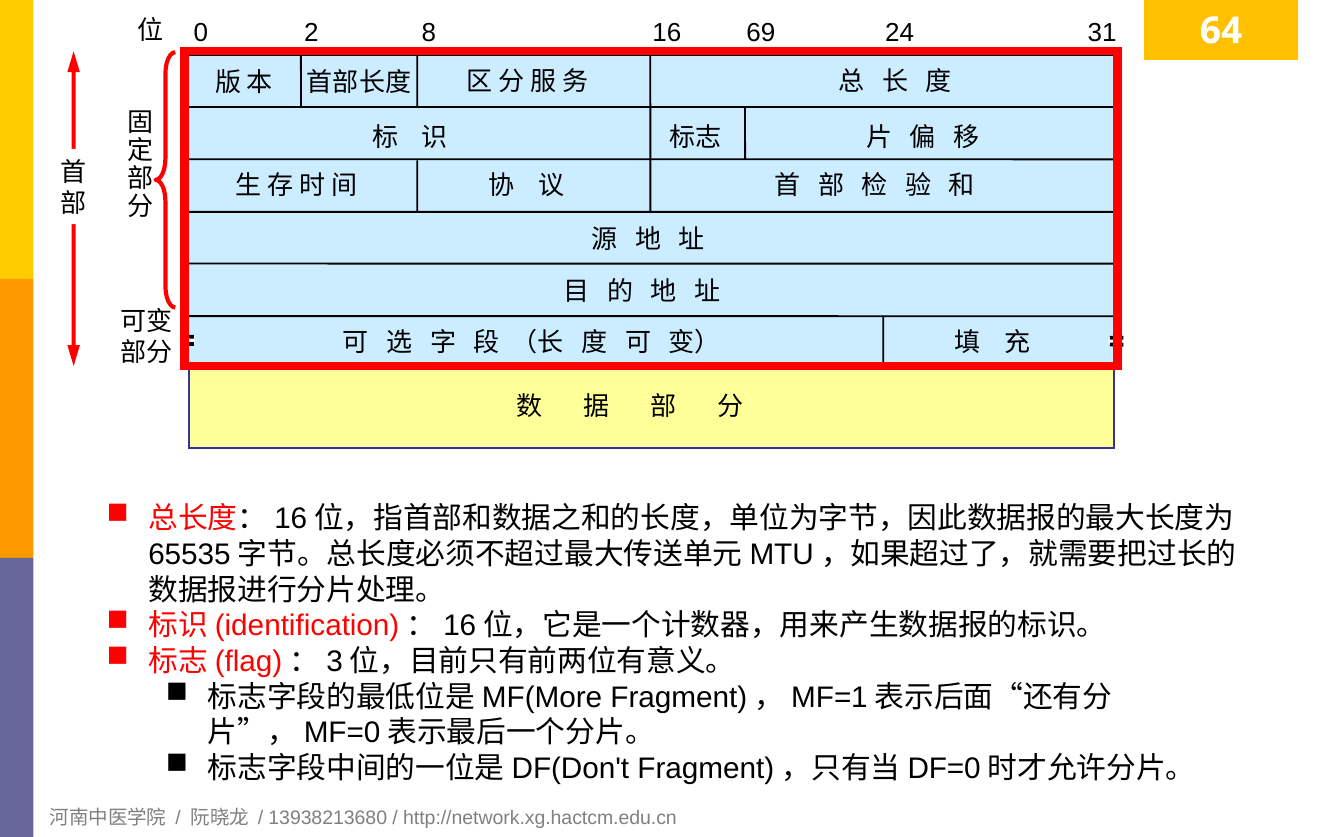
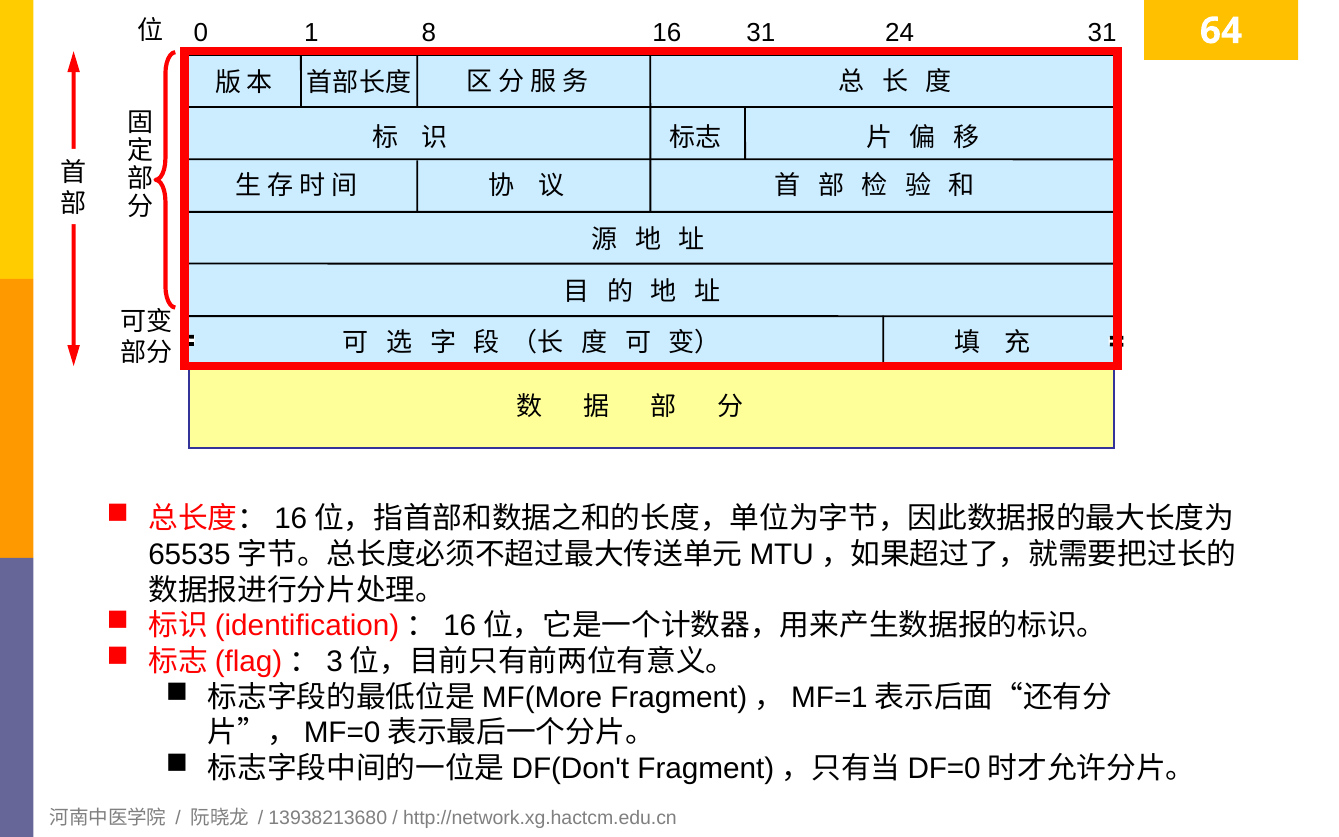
2: 2 -> 1
16 69: 69 -> 31
